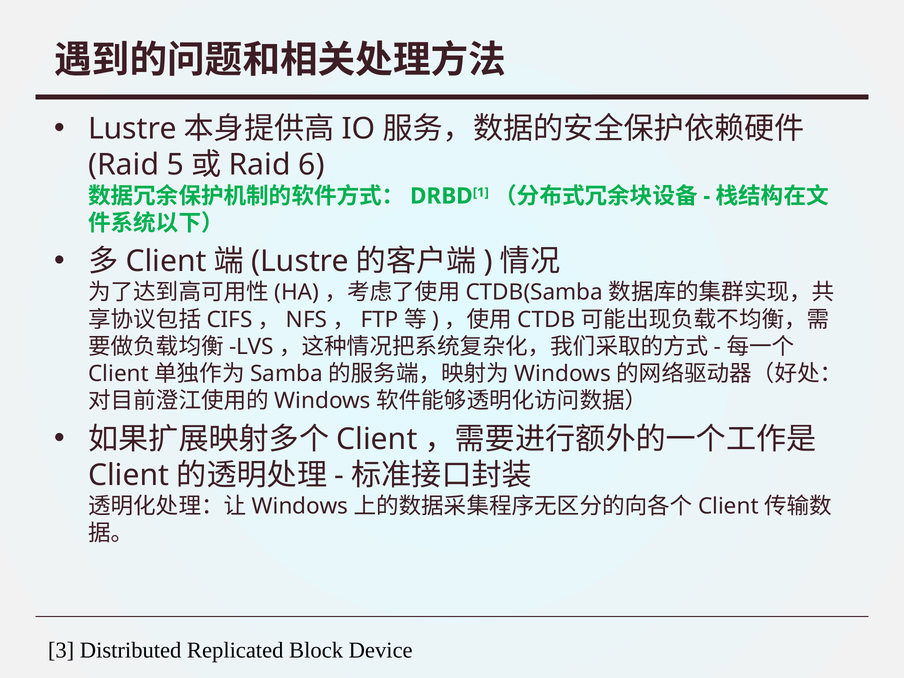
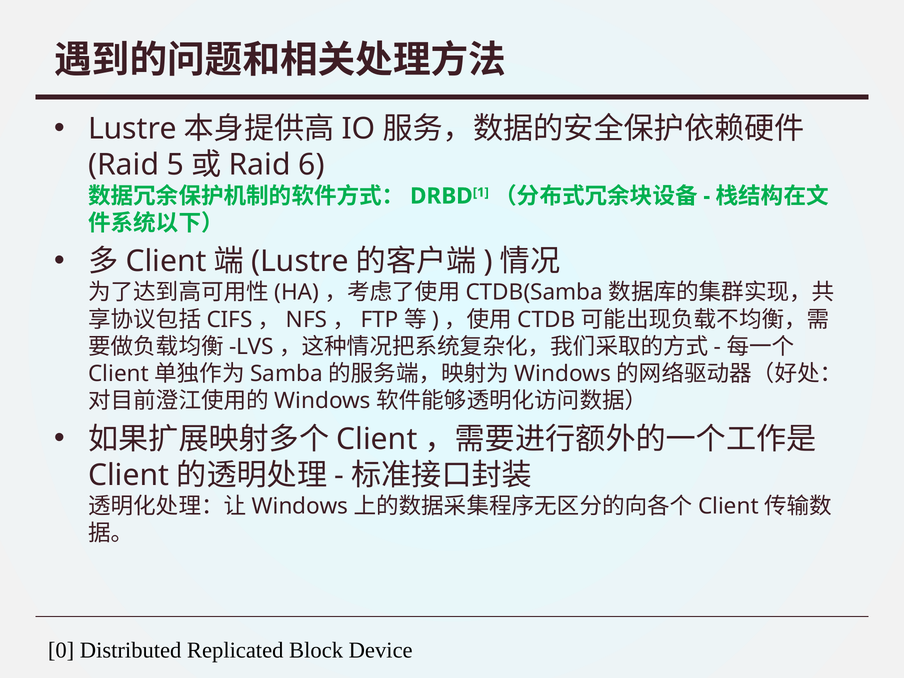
3: 3 -> 0
